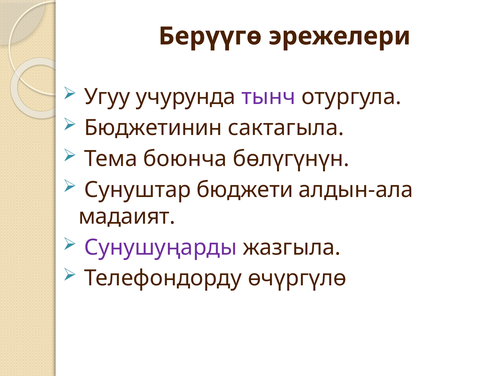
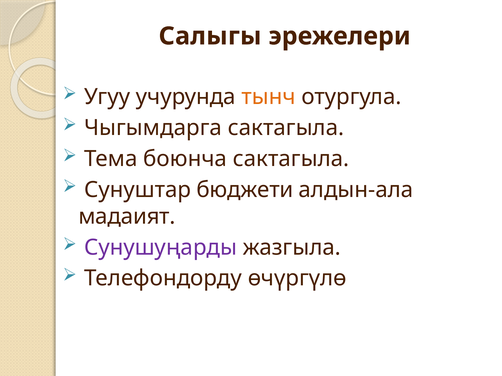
Берүүгө: Берүүгө -> Салыгы
тынч colour: purple -> orange
Бюджетинин: Бюджетинин -> Чыгымдарга
боюнча бөлүгүнүн: бөлүгүнүн -> сактагыла
